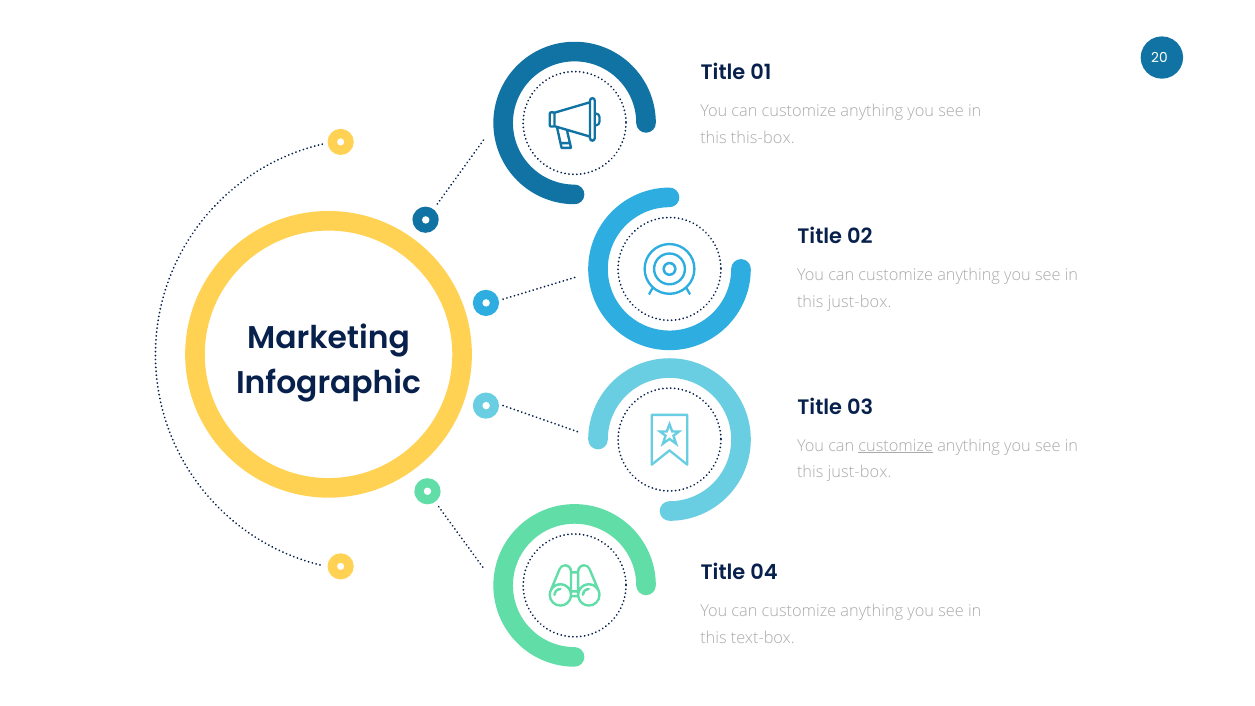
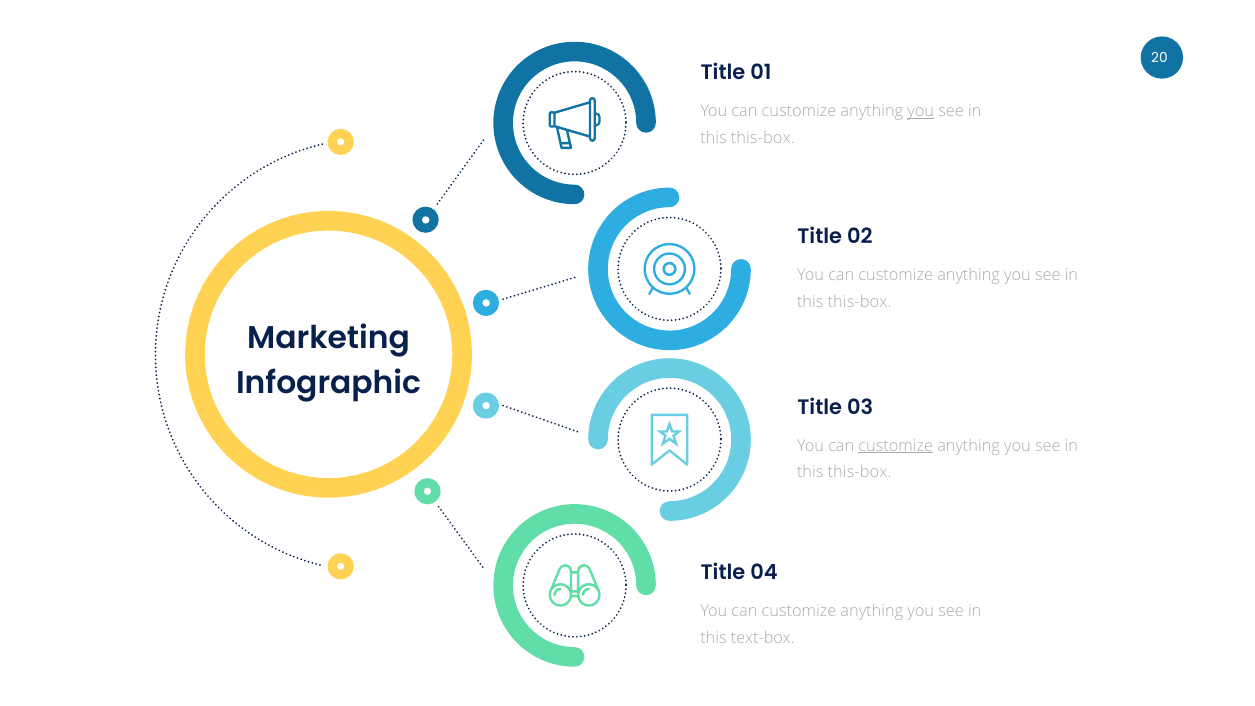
you at (921, 112) underline: none -> present
just-box at (860, 302): just-box -> this-box
just-box at (860, 473): just-box -> this-box
